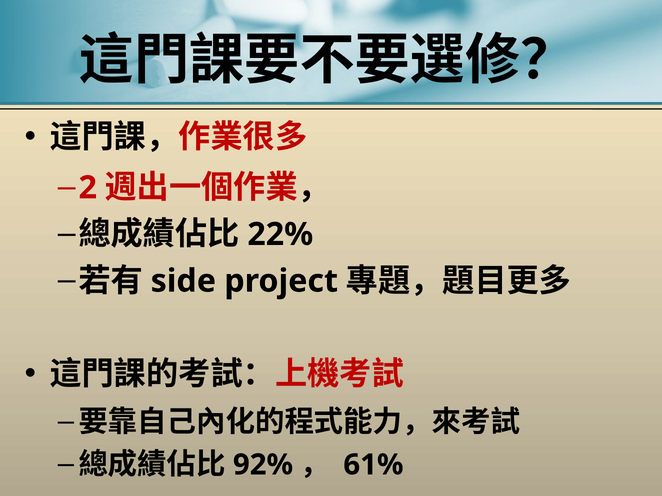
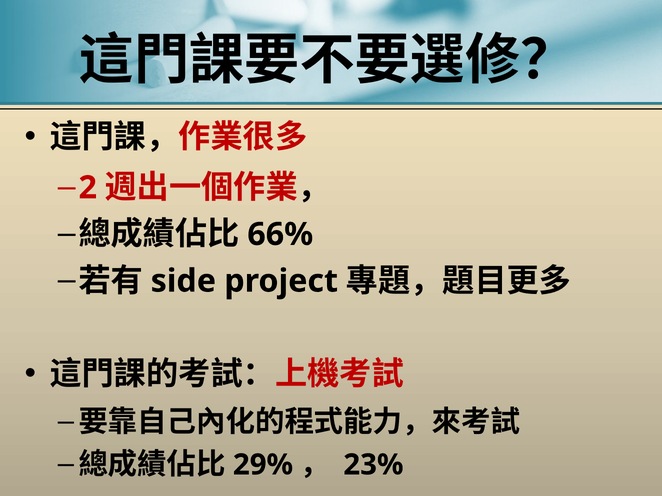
22%: 22% -> 66%
92%: 92% -> 29%
61%: 61% -> 23%
